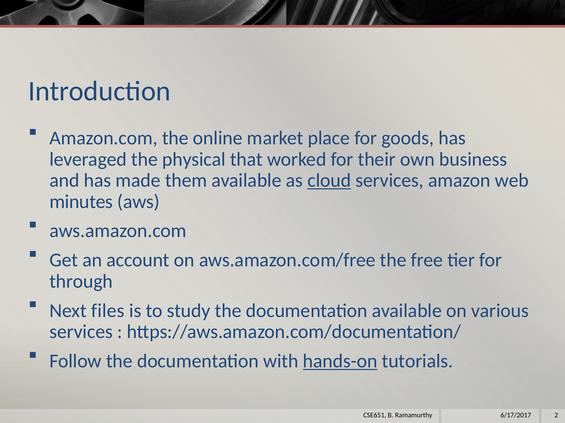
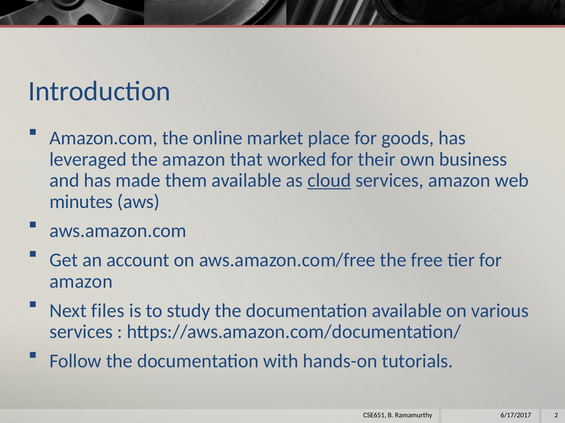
the physical: physical -> amazon
through at (81, 282): through -> amazon
hands-on underline: present -> none
